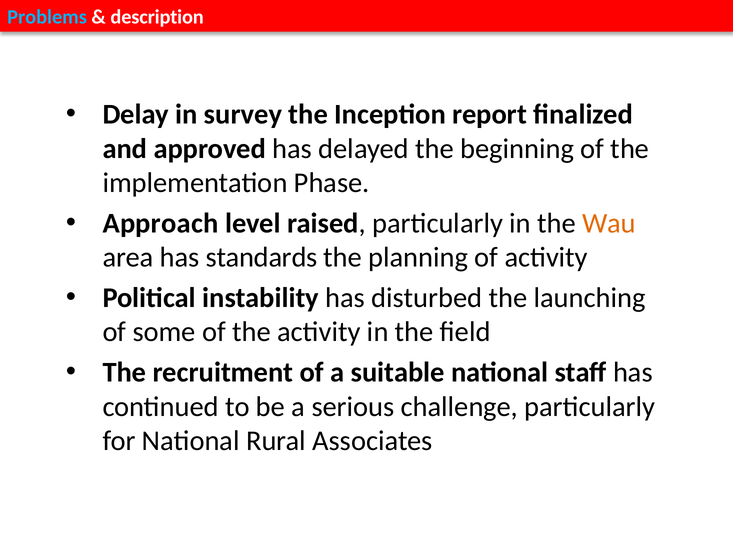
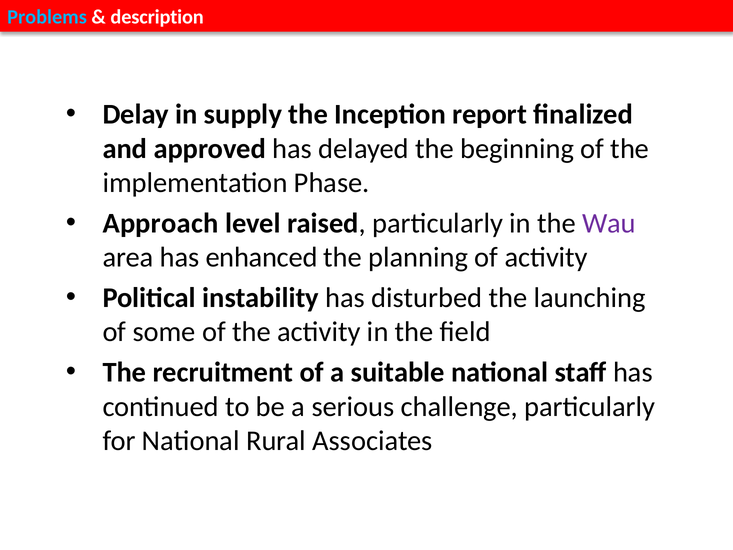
survey: survey -> supply
Wau colour: orange -> purple
standards: standards -> enhanced
